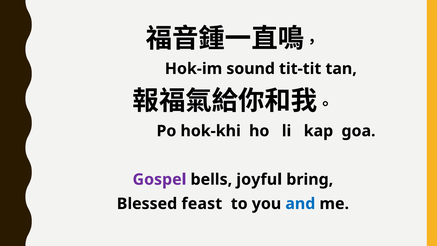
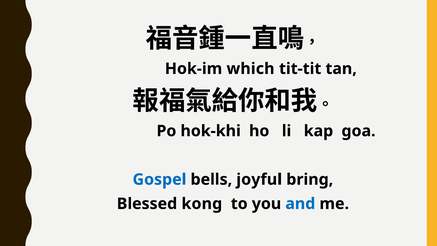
sound: sound -> which
Gospel colour: purple -> blue
feast: feast -> kong
